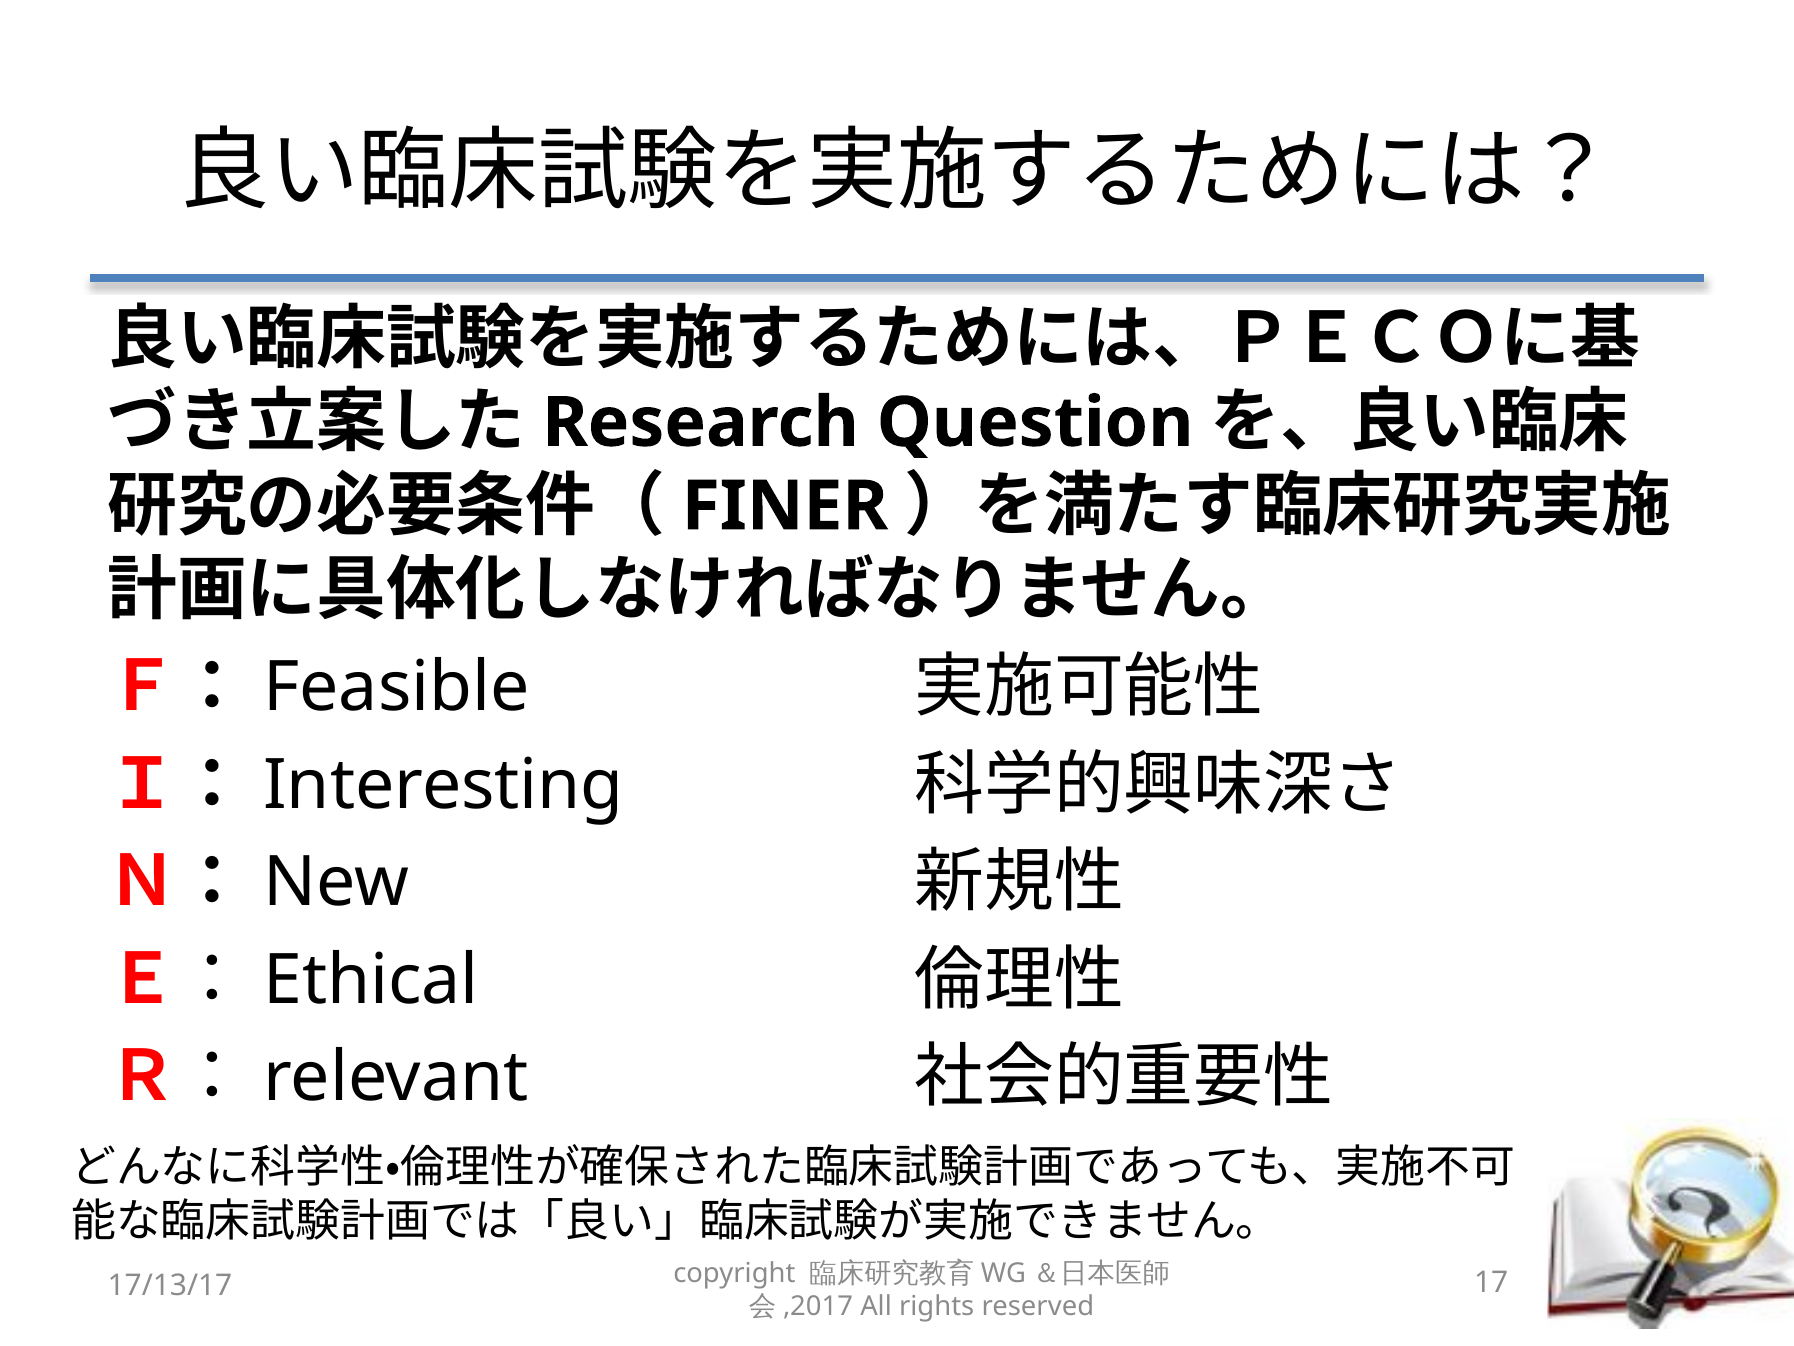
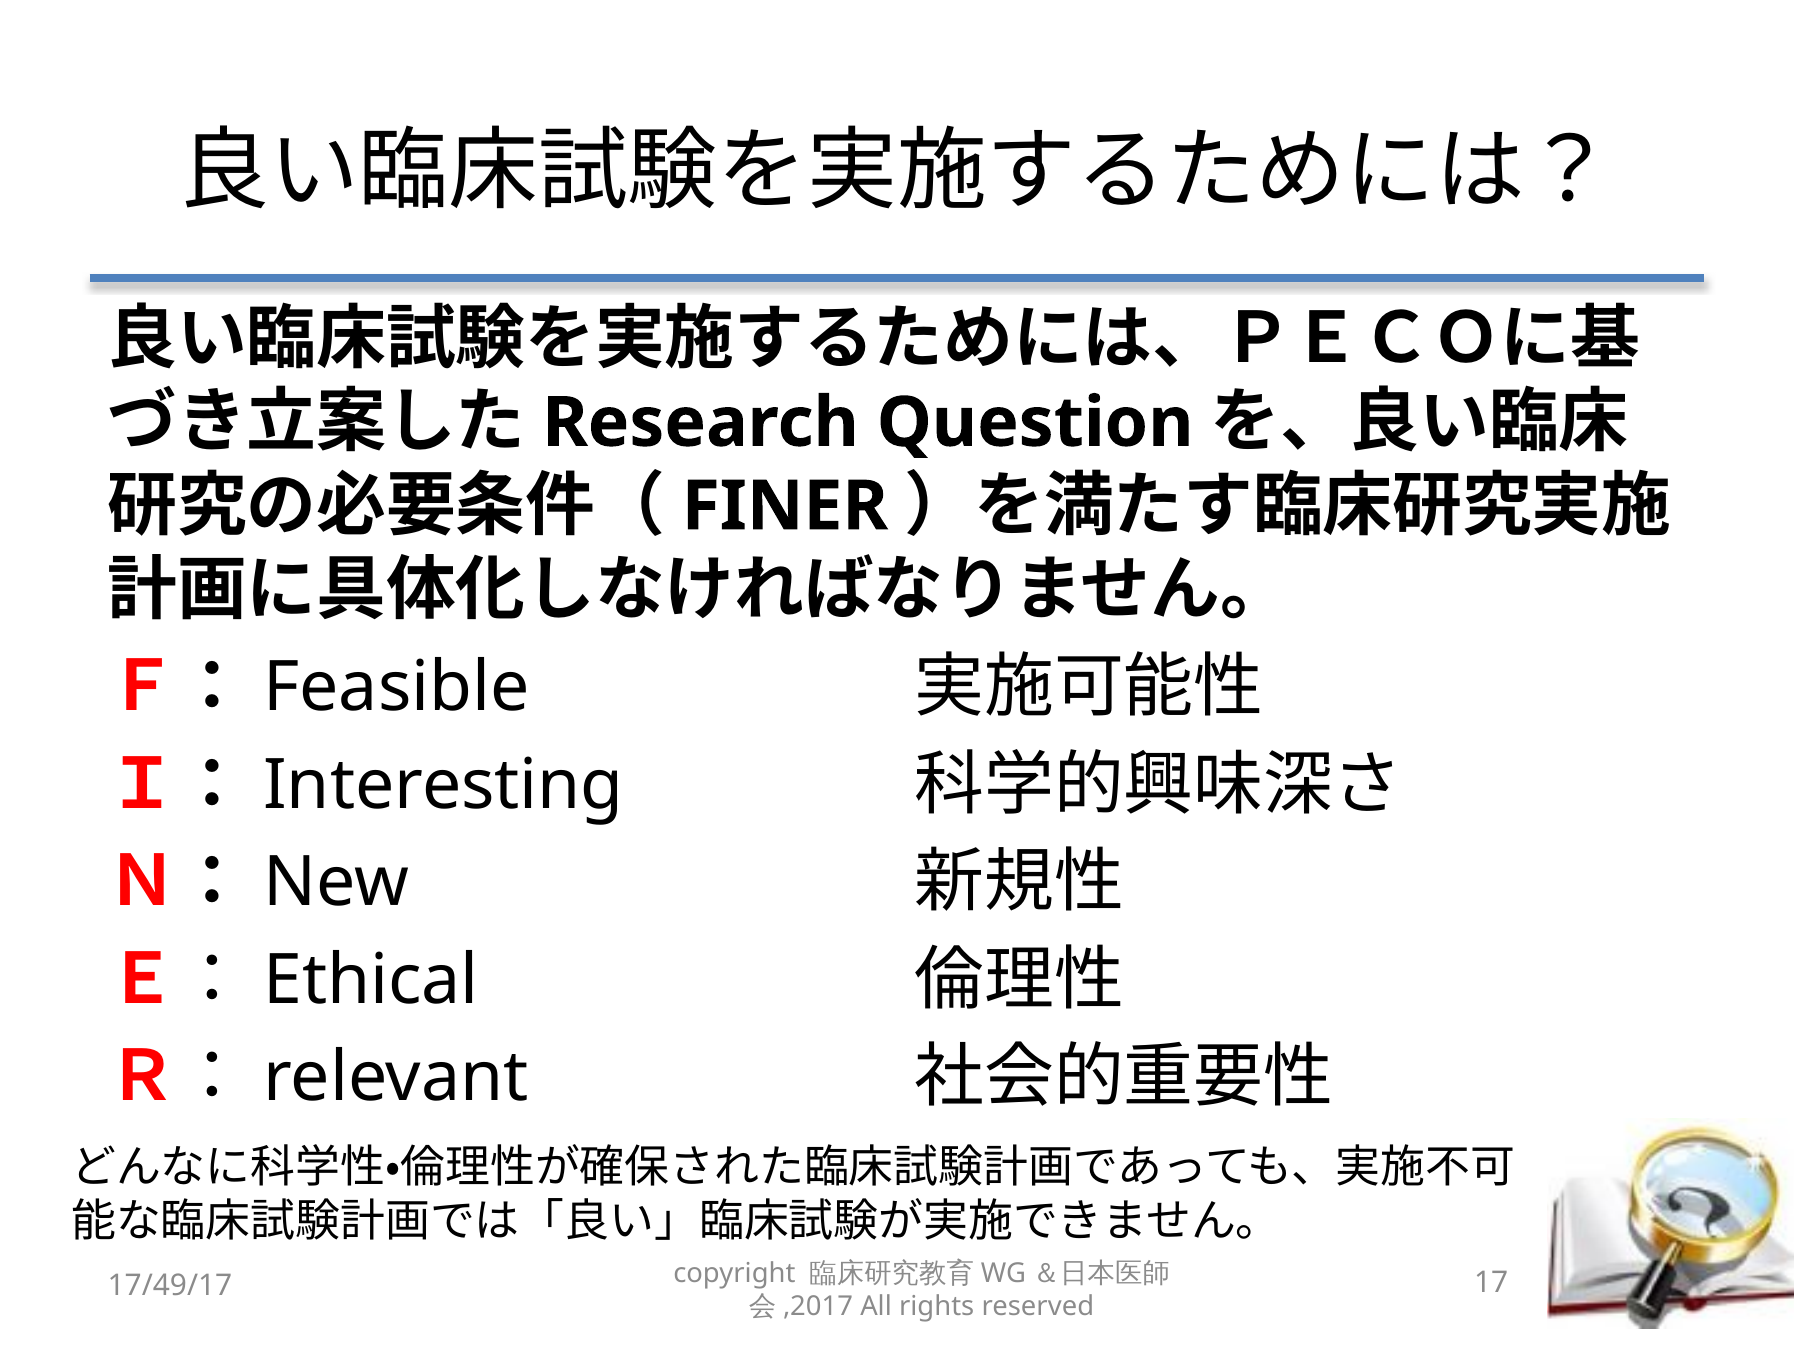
17/13/17: 17/13/17 -> 17/49/17
